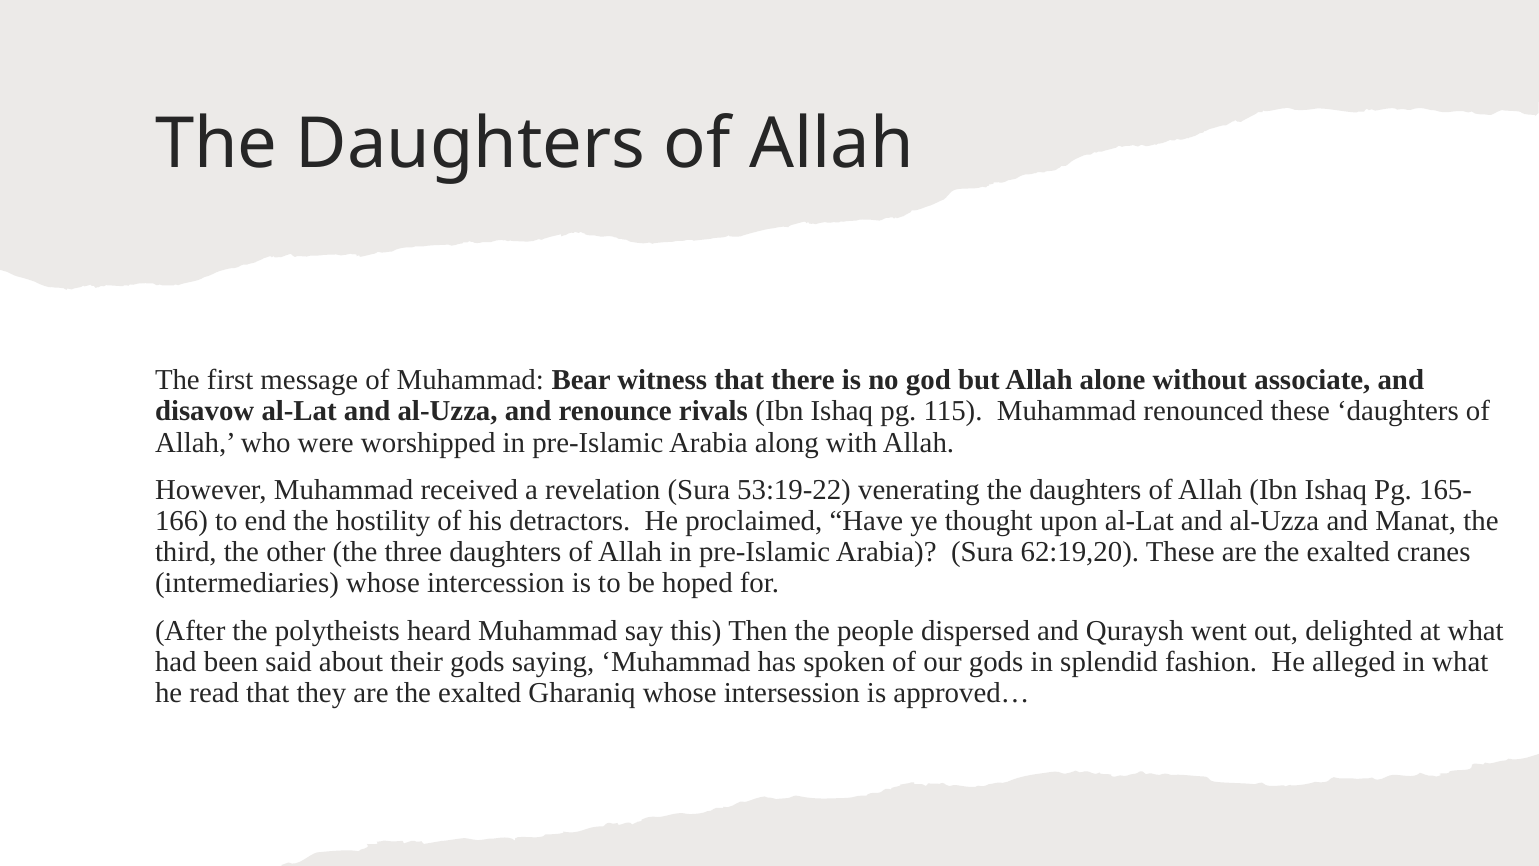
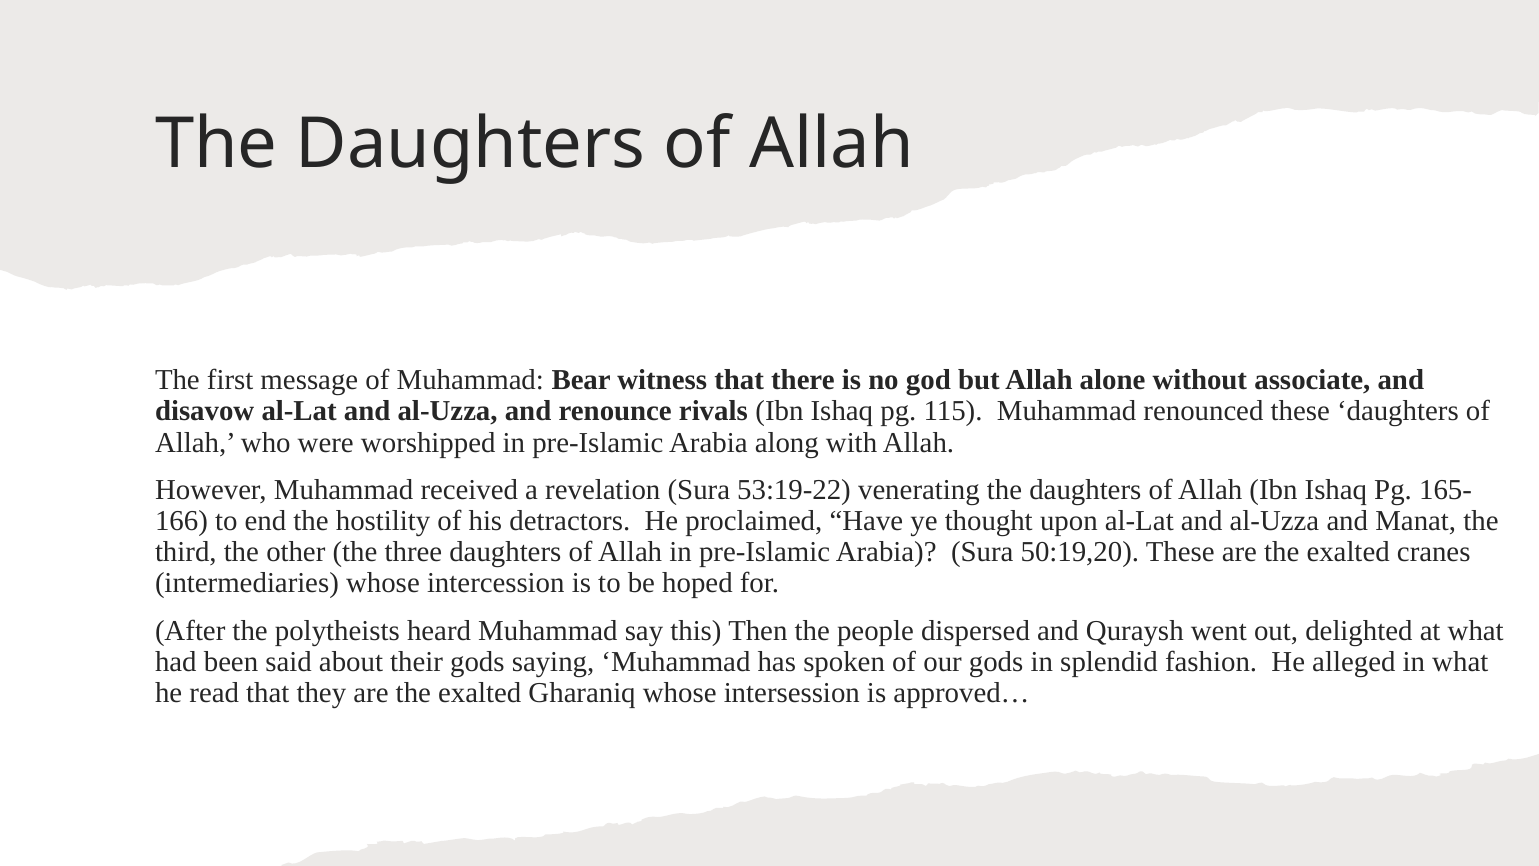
62:19,20: 62:19,20 -> 50:19,20
